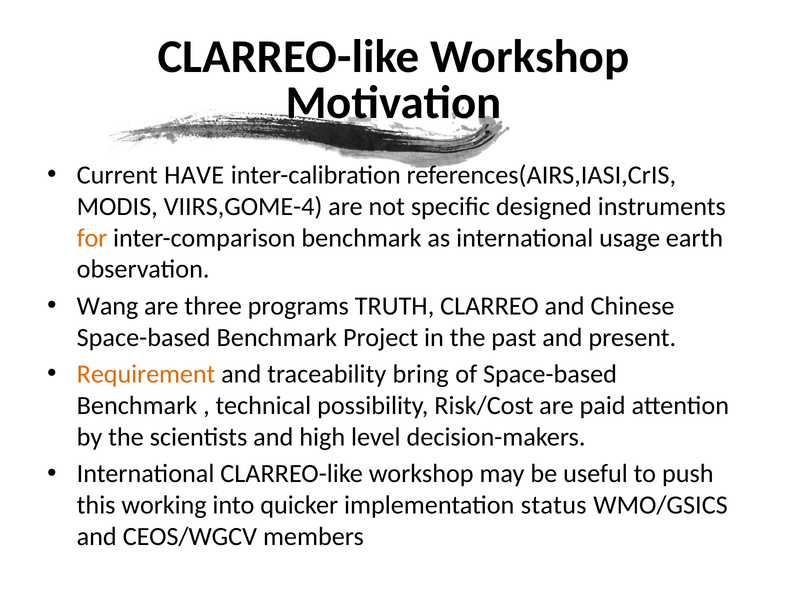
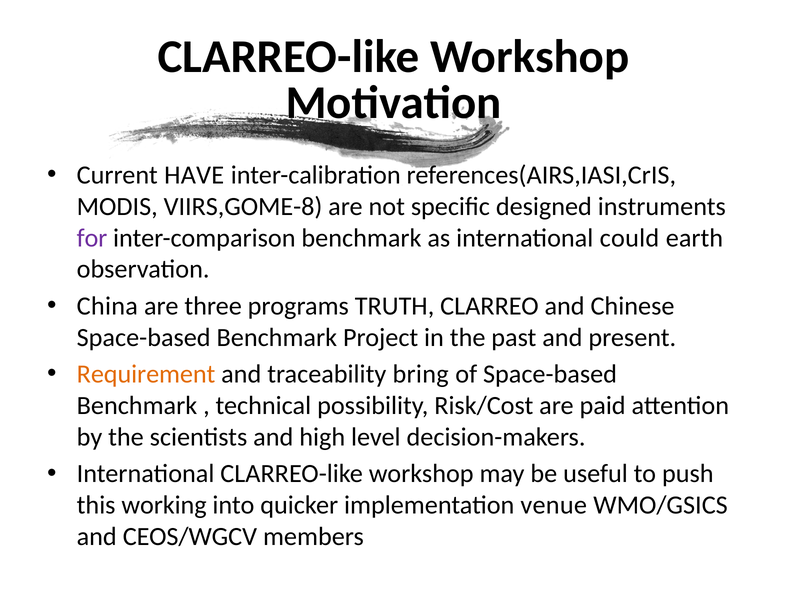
VIIRS,GOME-4: VIIRS,GOME-4 -> VIIRS,GOME-8
for colour: orange -> purple
usage: usage -> could
Wang: Wang -> China
status: status -> venue
